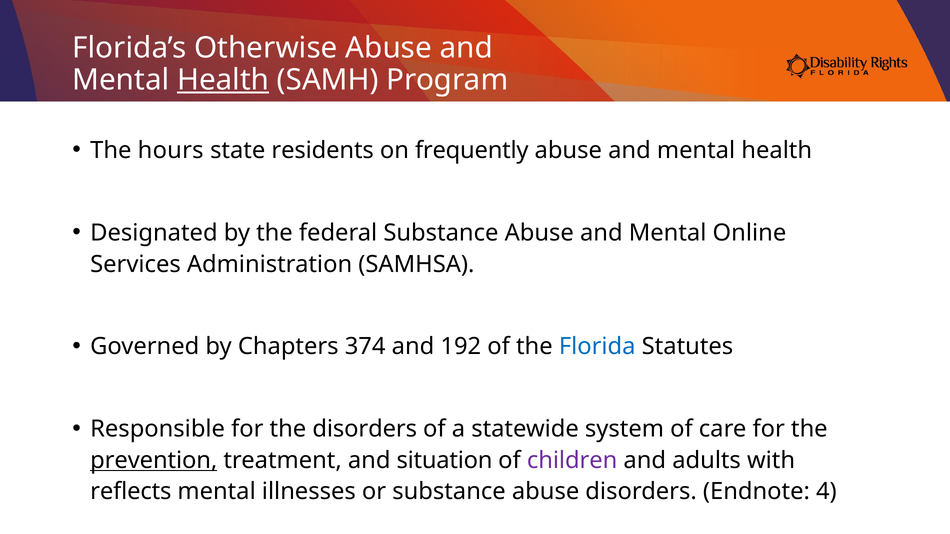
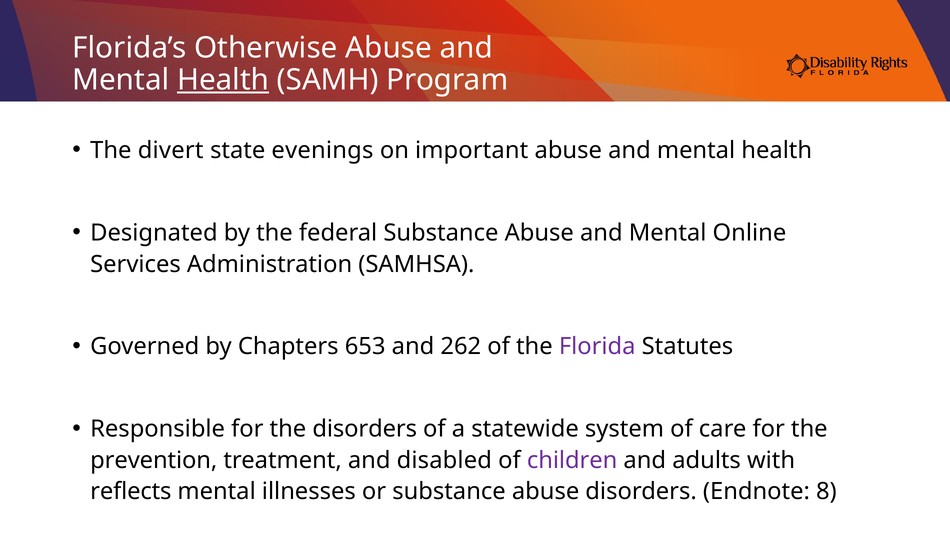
hours: hours -> divert
residents: residents -> evenings
frequently: frequently -> important
374: 374 -> 653
192: 192 -> 262
Florida colour: blue -> purple
prevention underline: present -> none
situation: situation -> disabled
4: 4 -> 8
